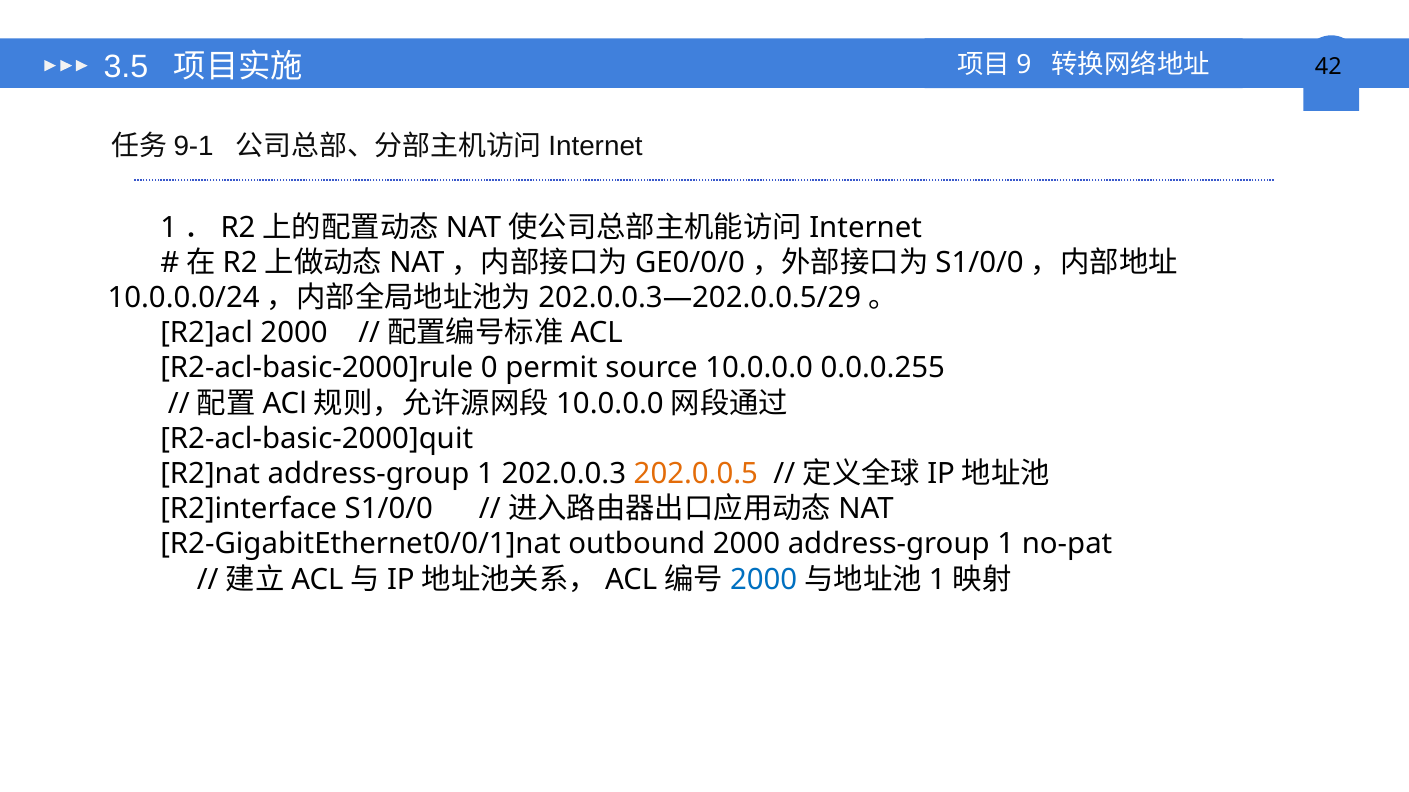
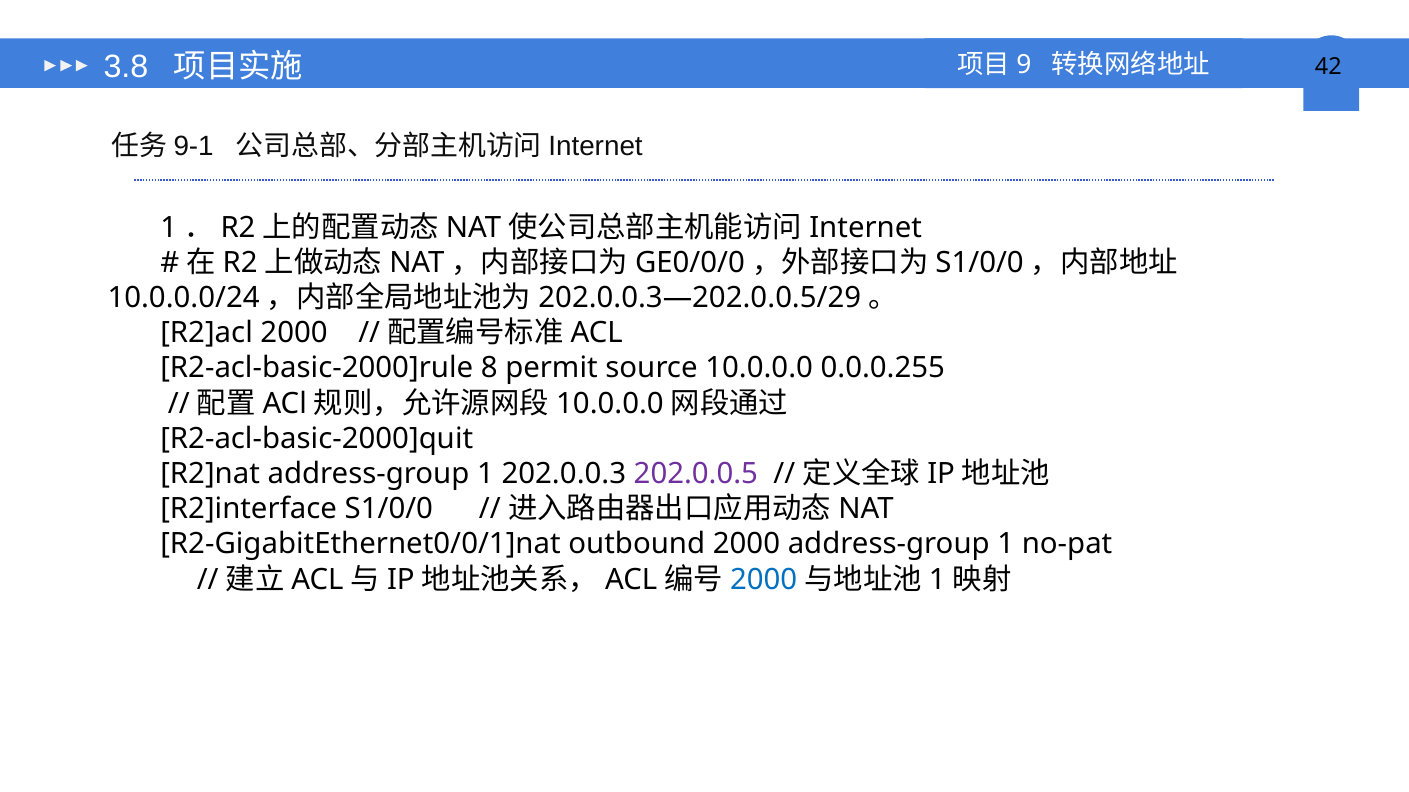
3.5: 3.5 -> 3.8
0: 0 -> 8
202.0.0.5 colour: orange -> purple
